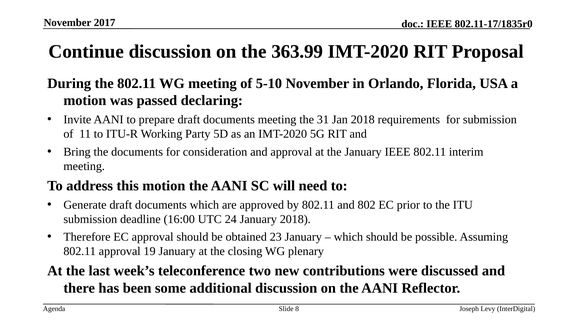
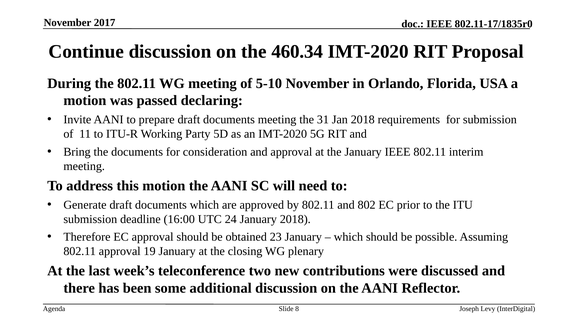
363.99: 363.99 -> 460.34
